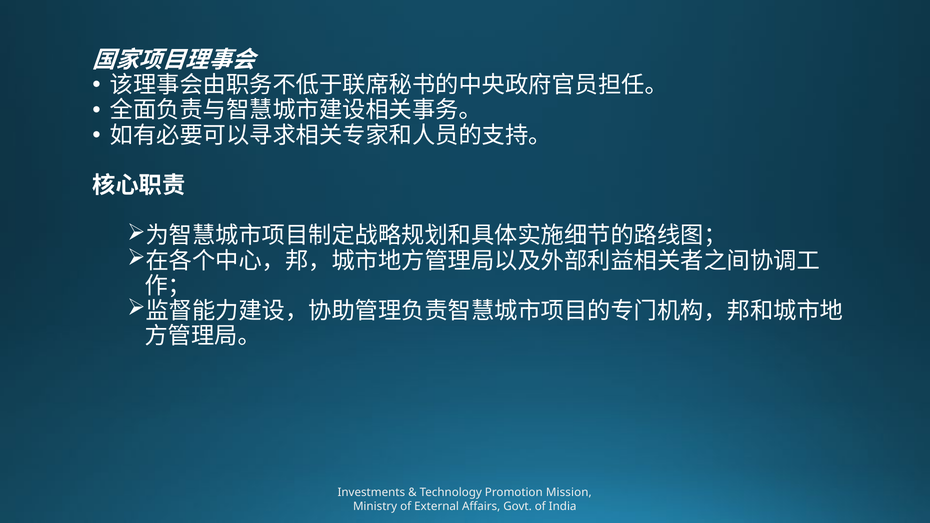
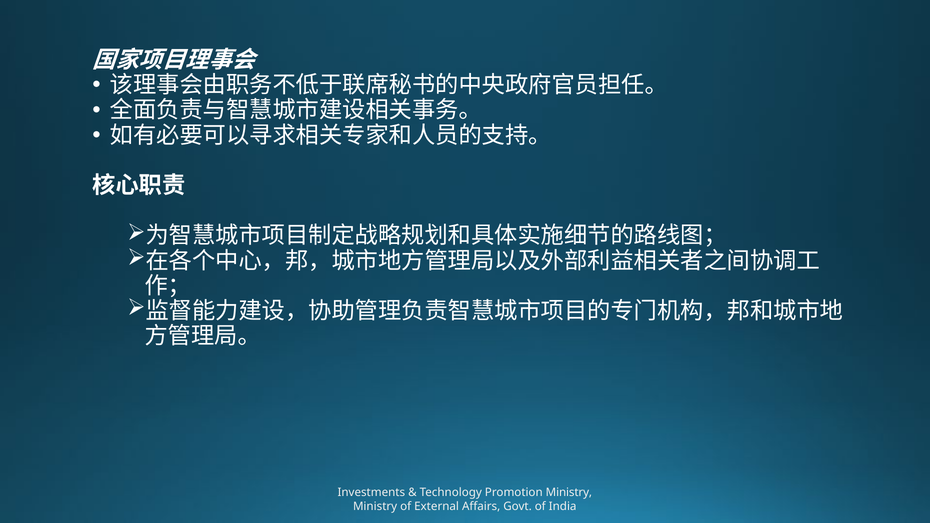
Promotion Mission: Mission -> Ministry
